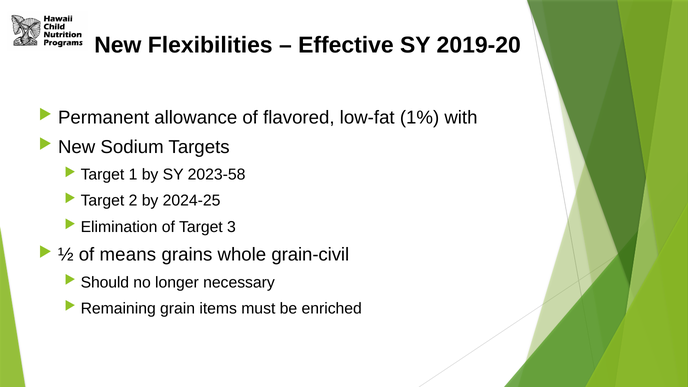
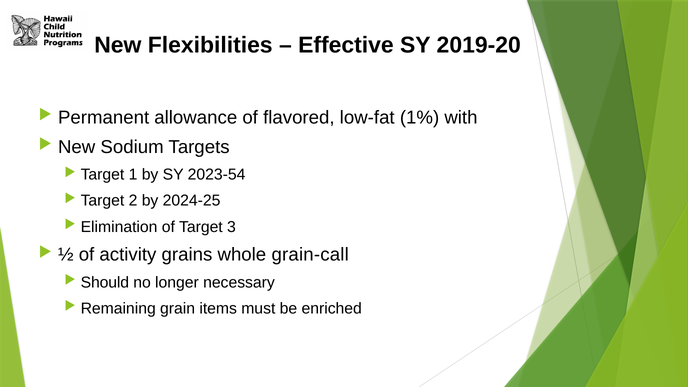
2023-58: 2023-58 -> 2023-54
means: means -> activity
grain-civil: grain-civil -> grain-call
